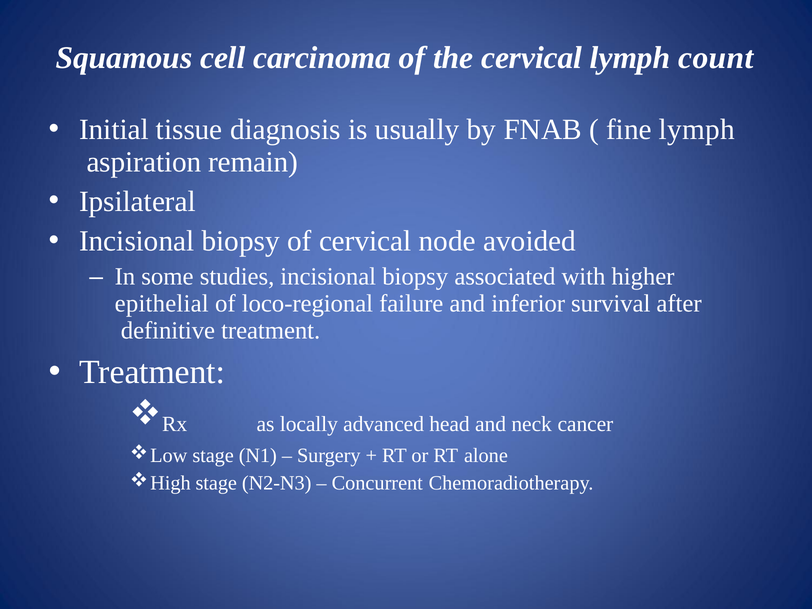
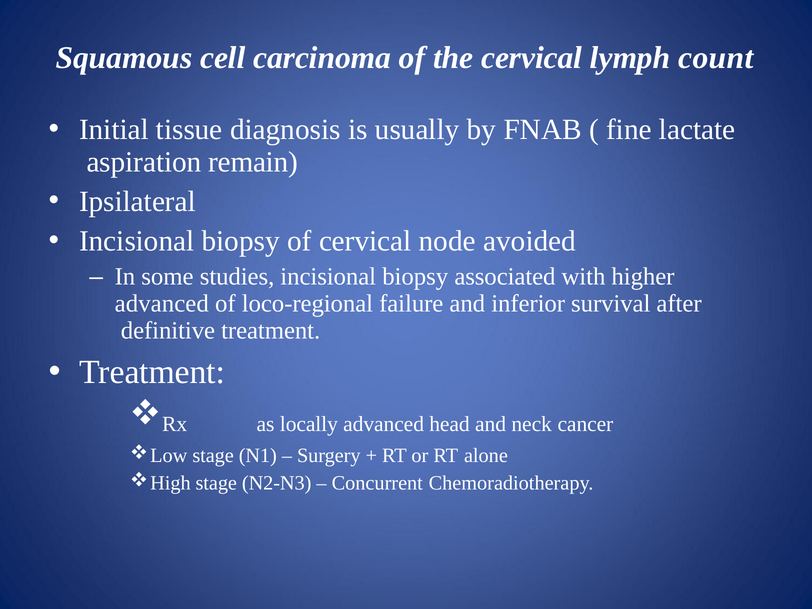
fine lymph: lymph -> lactate
epithelial at (162, 303): epithelial -> advanced
